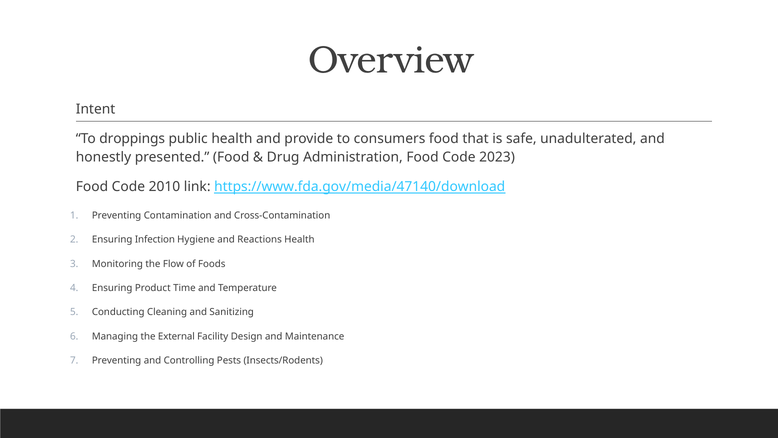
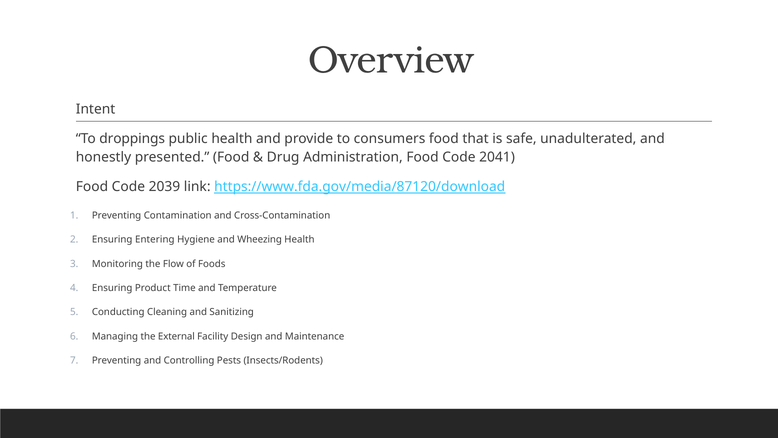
2023: 2023 -> 2041
2010: 2010 -> 2039
https://www.fda.gov/media/47140/download: https://www.fda.gov/media/47140/download -> https://www.fda.gov/media/87120/download
Infection: Infection -> Entering
Reactions: Reactions -> Wheezing
